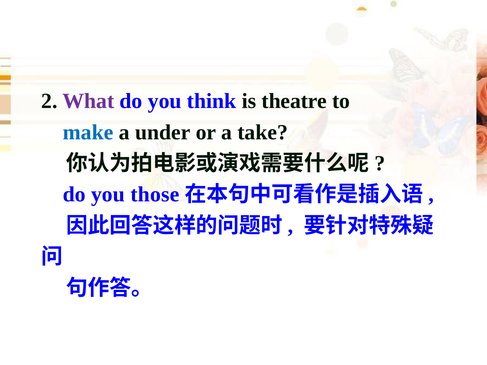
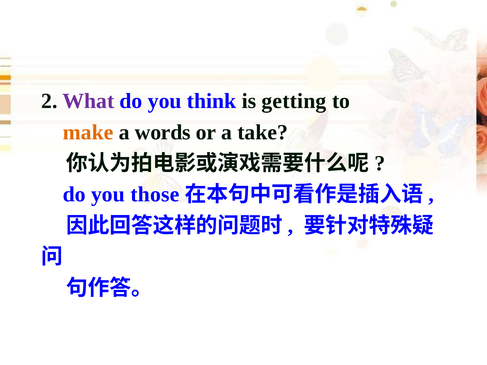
theatre: theatre -> getting
make colour: blue -> orange
under: under -> words
